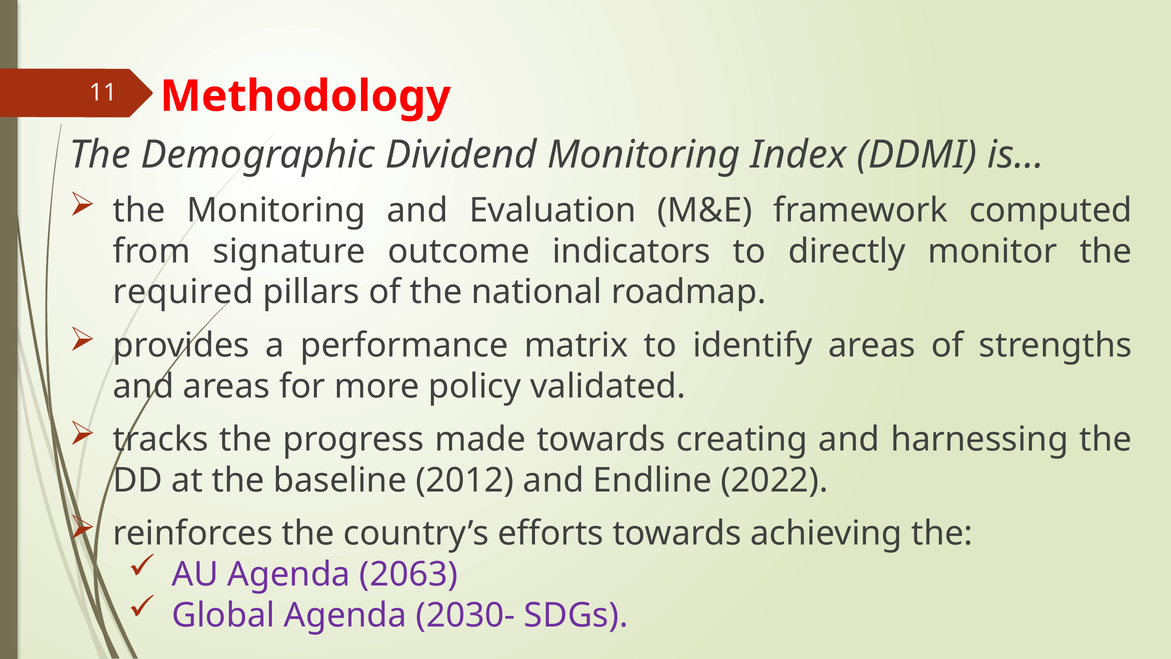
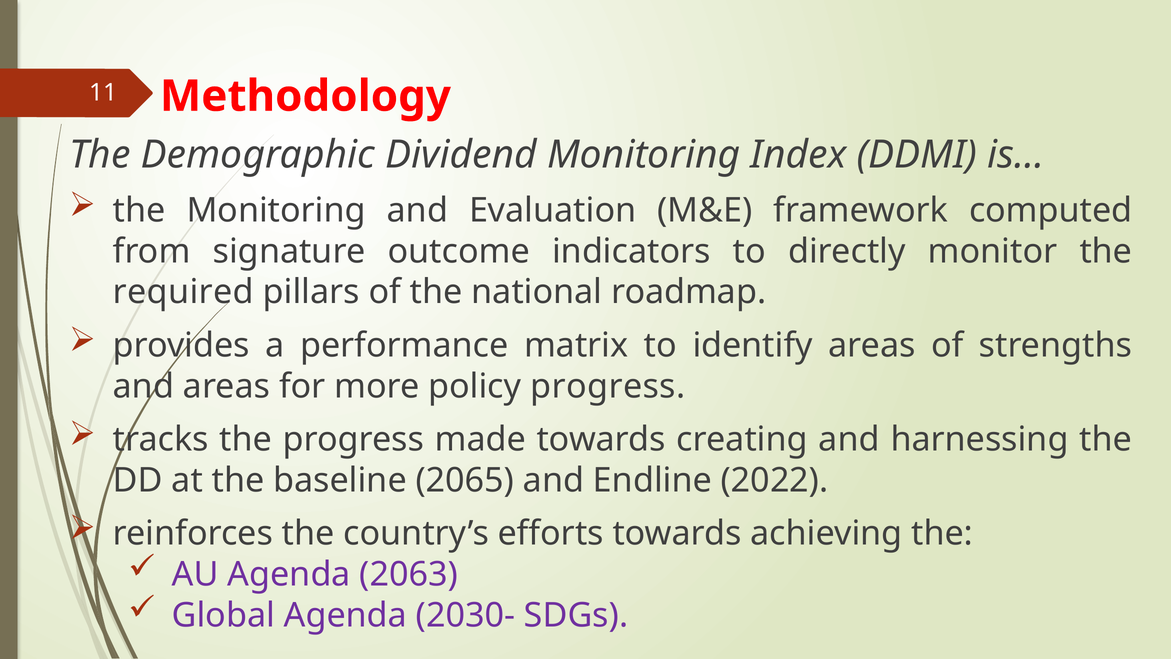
policy validated: validated -> progress
2012: 2012 -> 2065
